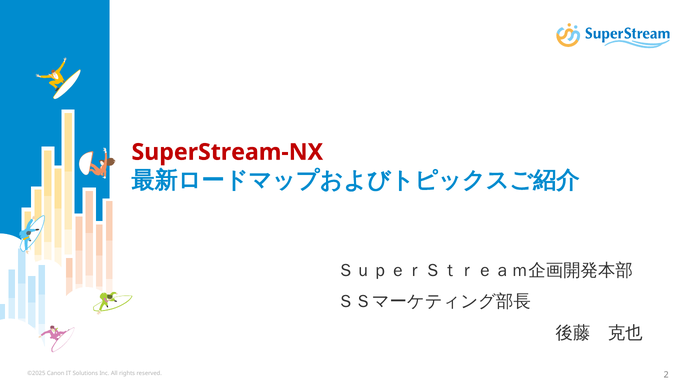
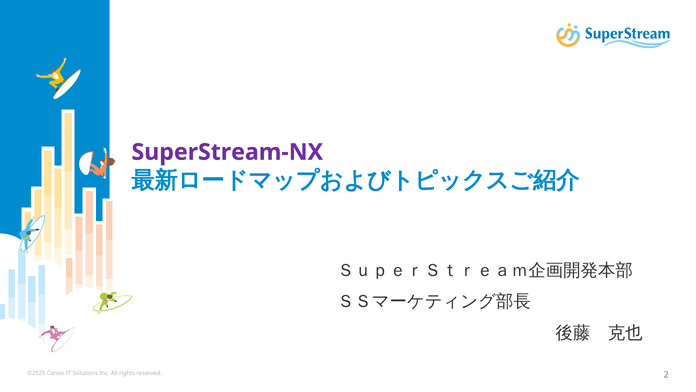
SuperStream-NX colour: red -> purple
